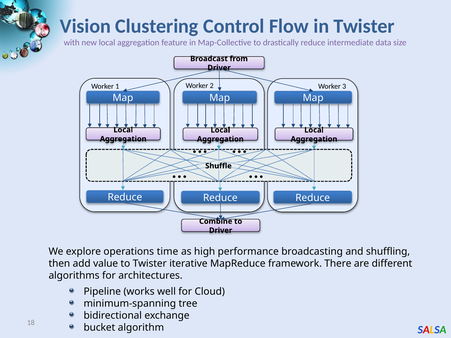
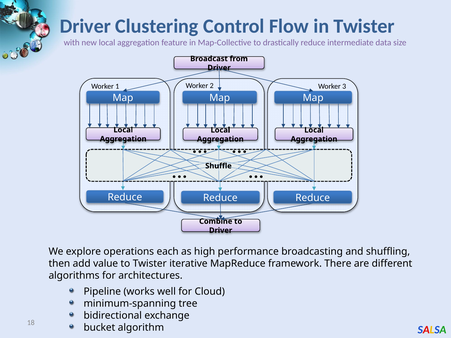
Vision at (85, 26): Vision -> Driver
time: time -> each
